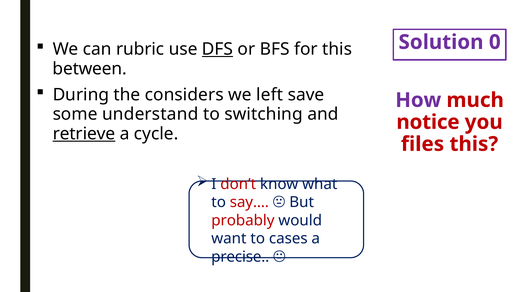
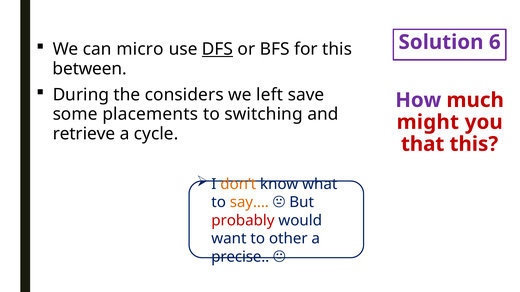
0: 0 -> 6
rubric: rubric -> micro
understand: understand -> placements
notice: notice -> might
retrieve underline: present -> none
files: files -> that
don’t colour: red -> orange
say… colour: red -> orange
cases: cases -> other
